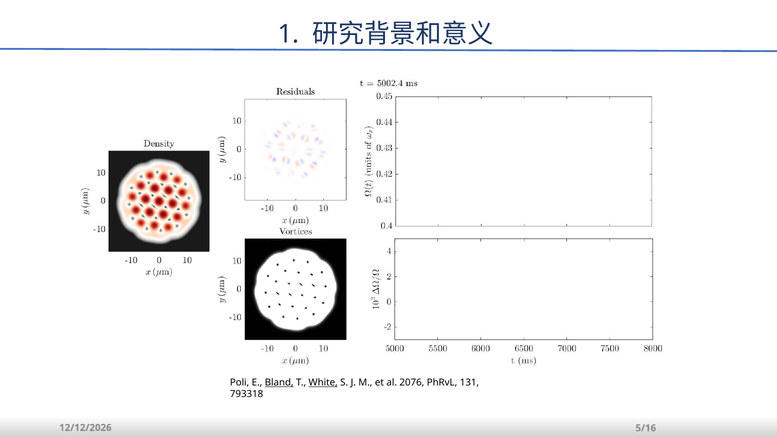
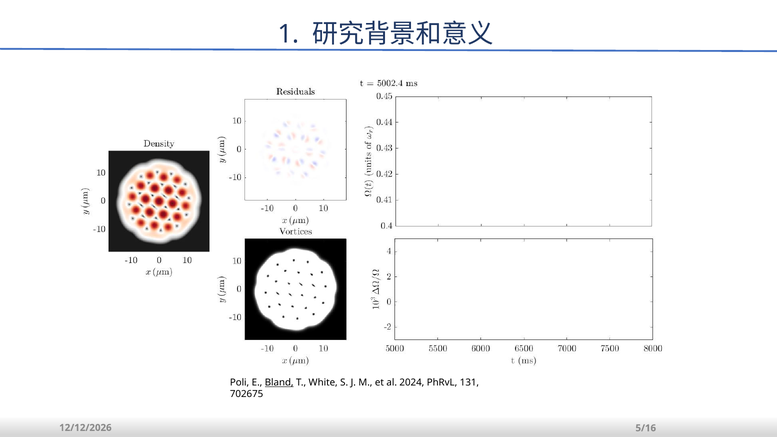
White underline: present -> none
2076: 2076 -> 2024
793318: 793318 -> 702675
